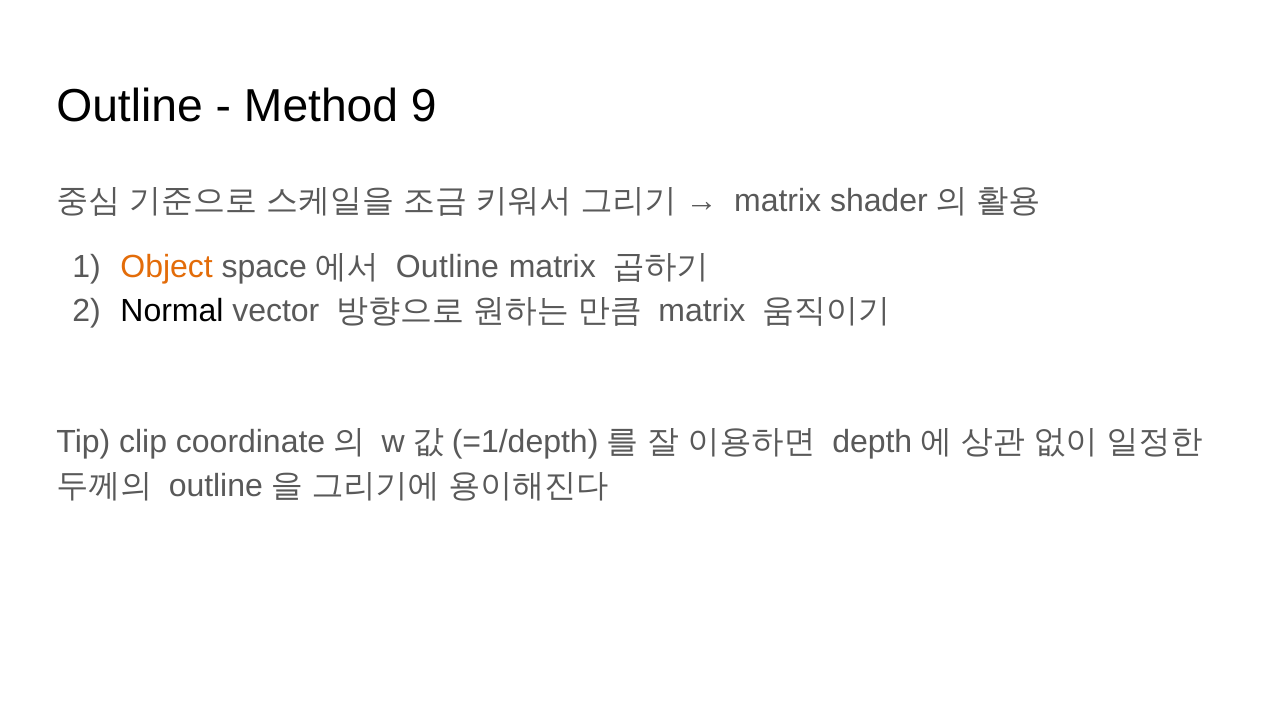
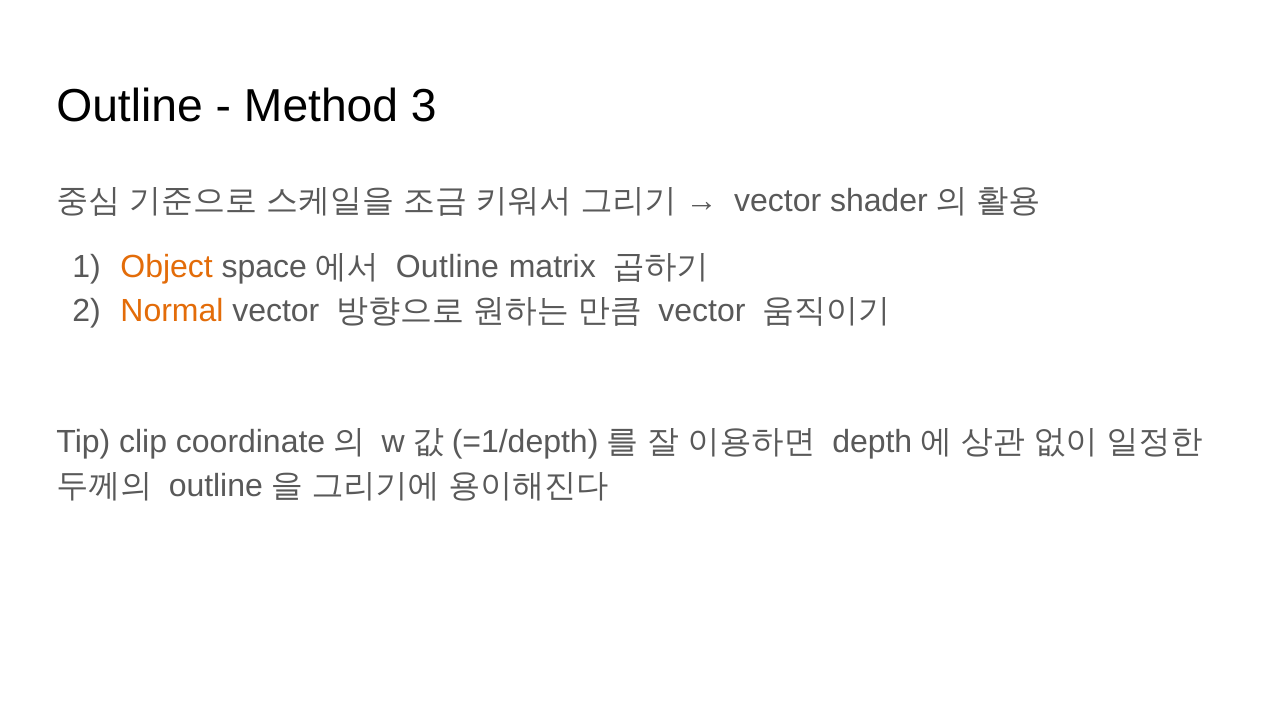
9: 9 -> 3
matrix at (778, 201): matrix -> vector
Normal colour: black -> orange
matrix at (702, 311): matrix -> vector
